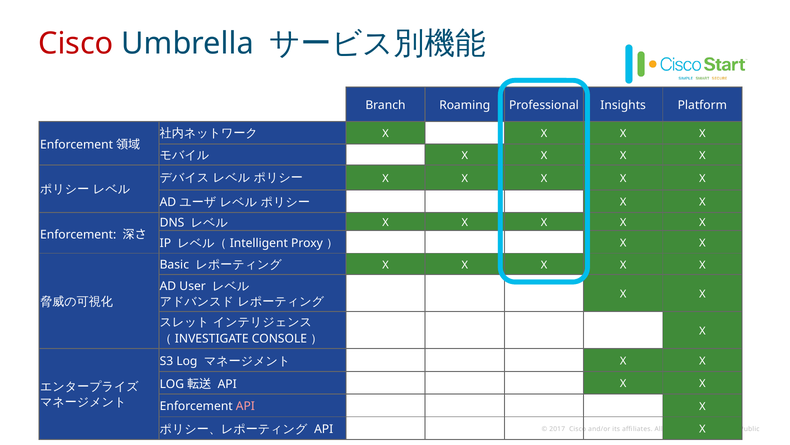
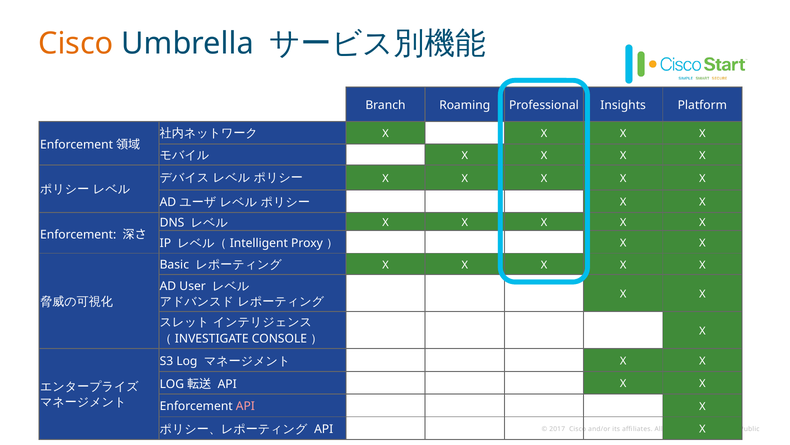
Cisco at (76, 44) colour: red -> orange
